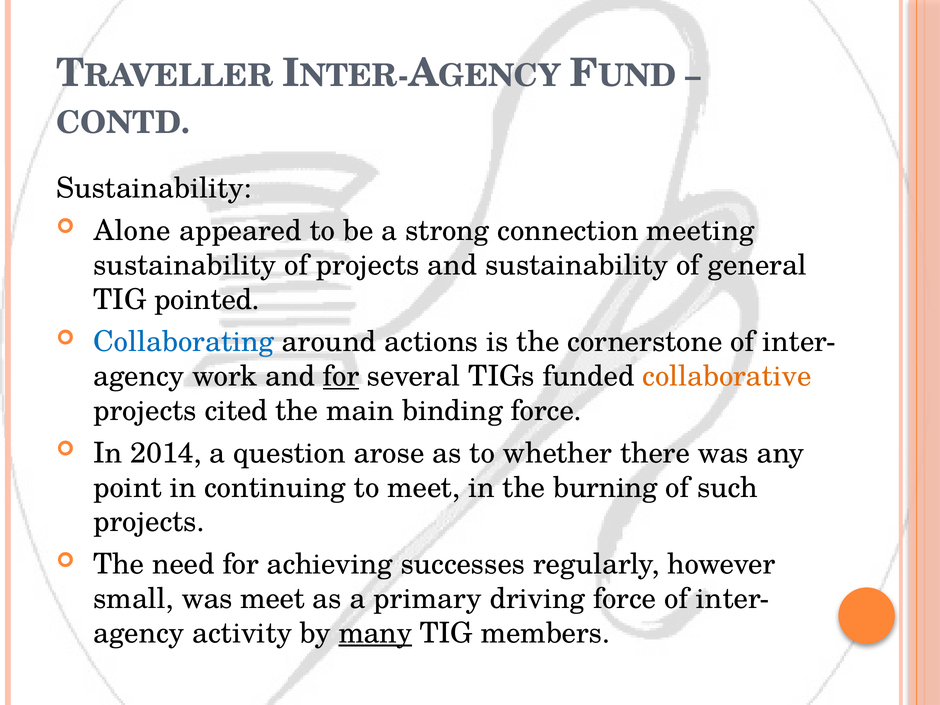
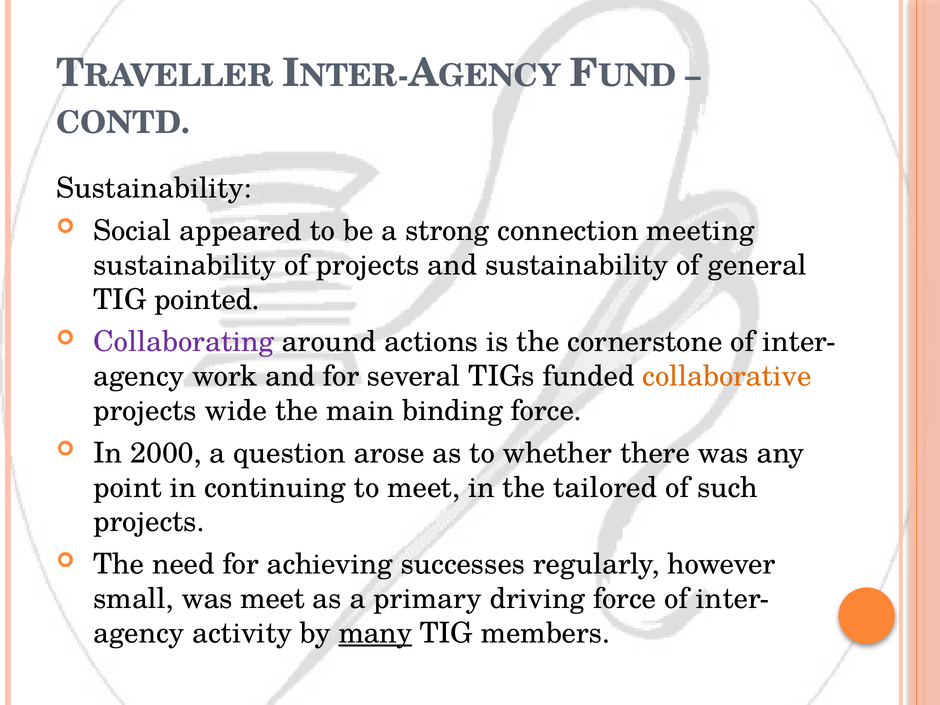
Alone: Alone -> Social
Collaborating colour: blue -> purple
for at (341, 376) underline: present -> none
cited: cited -> wide
2014: 2014 -> 2000
burning: burning -> tailored
